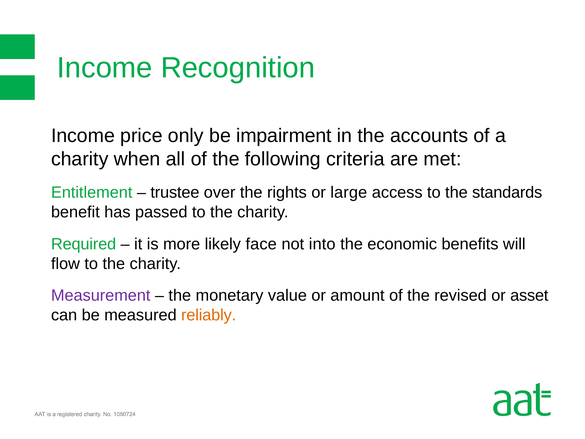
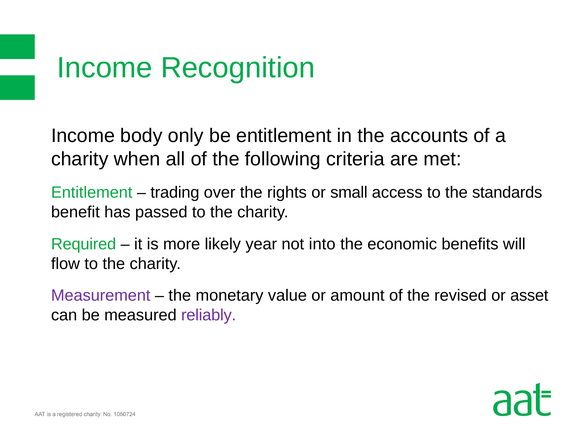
price: price -> body
be impairment: impairment -> entitlement
trustee: trustee -> trading
large: large -> small
face: face -> year
reliably colour: orange -> purple
